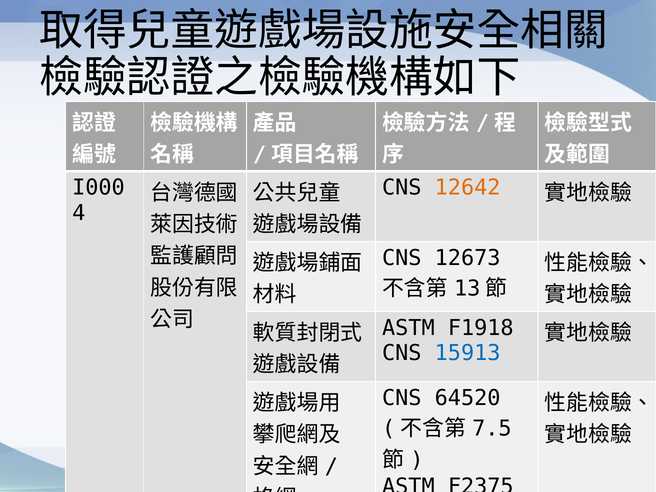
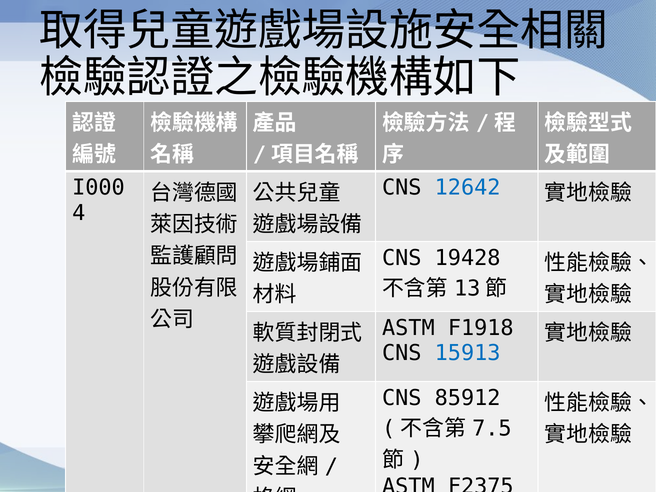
12642 colour: orange -> blue
12673: 12673 -> 19428
64520: 64520 -> 85912
